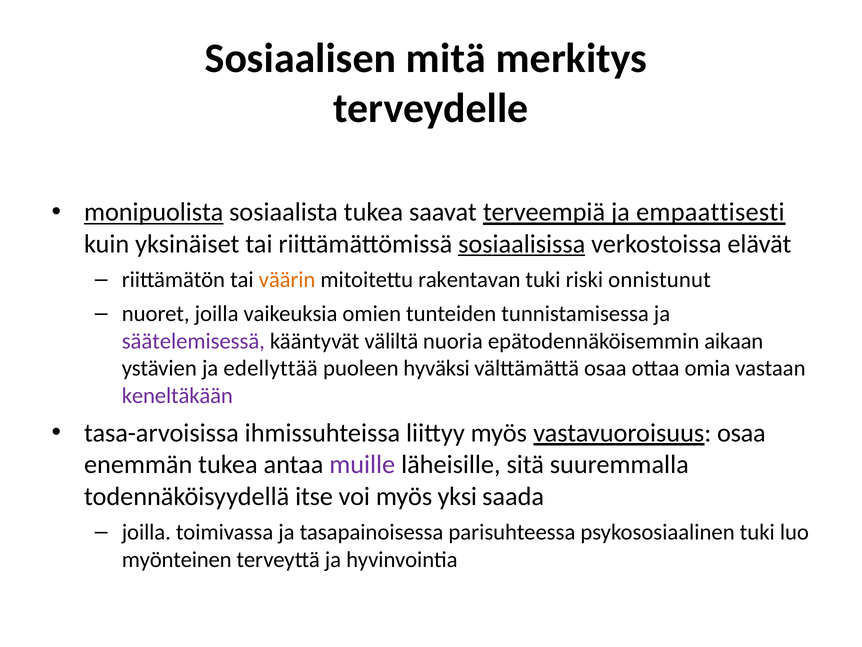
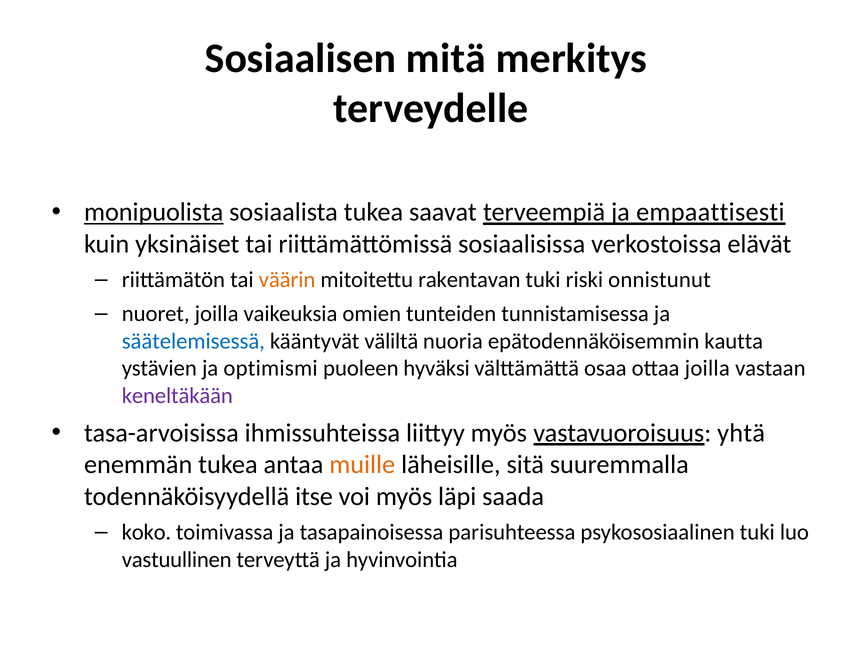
sosiaalisissa underline: present -> none
säätelemisessä colour: purple -> blue
aikaan: aikaan -> kautta
edellyttää: edellyttää -> optimismi
ottaa omia: omia -> joilla
vastavuoroisuus osaa: osaa -> yhtä
muille colour: purple -> orange
yksi: yksi -> läpi
joilla at (146, 532): joilla -> koko
myönteinen: myönteinen -> vastuullinen
